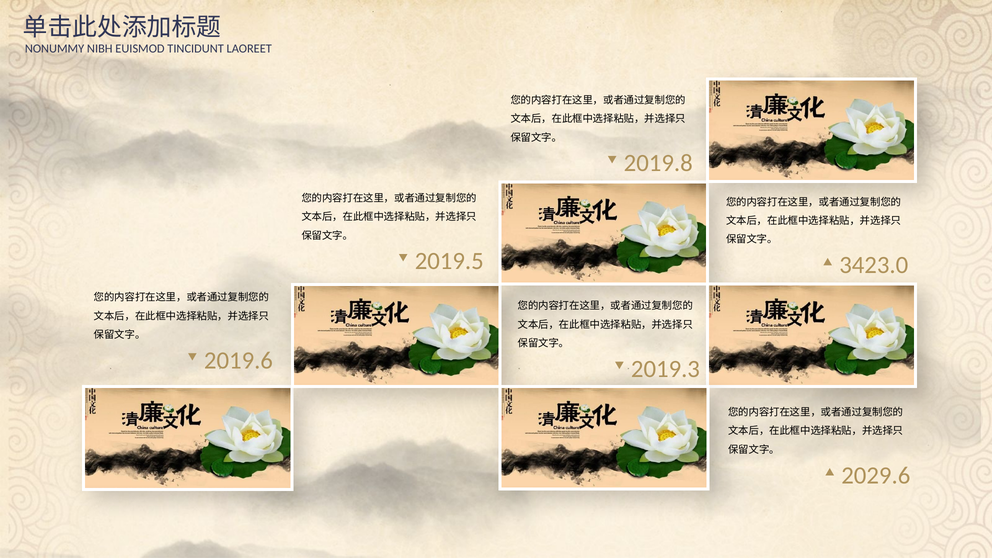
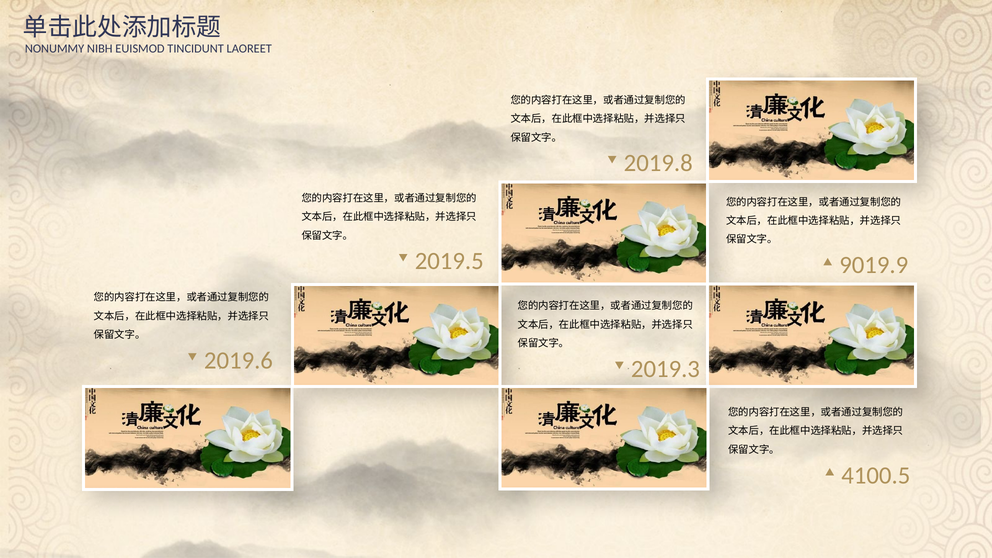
3423.0: 3423.0 -> 9019.9
2029.6: 2029.6 -> 4100.5
